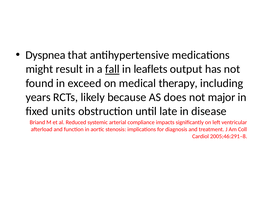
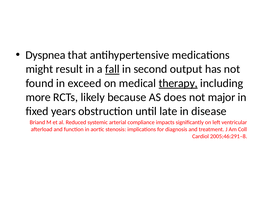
leaflets: leaflets -> second
therapy underline: none -> present
years: years -> more
units: units -> years
